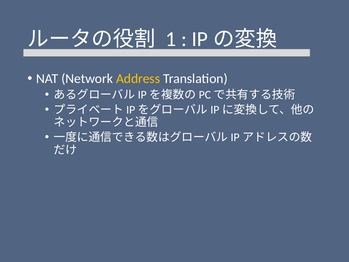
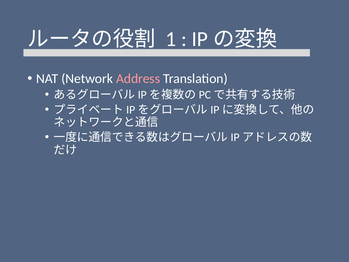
Address colour: yellow -> pink
